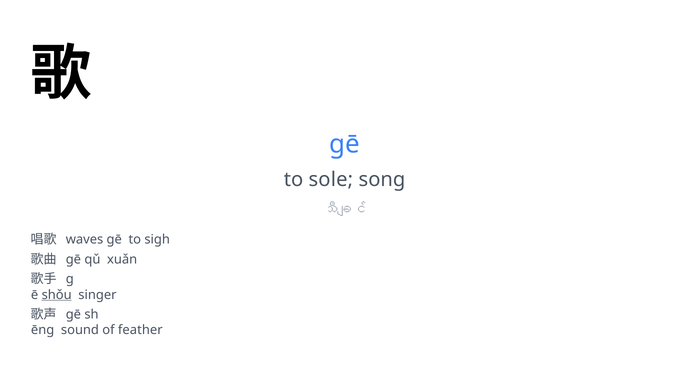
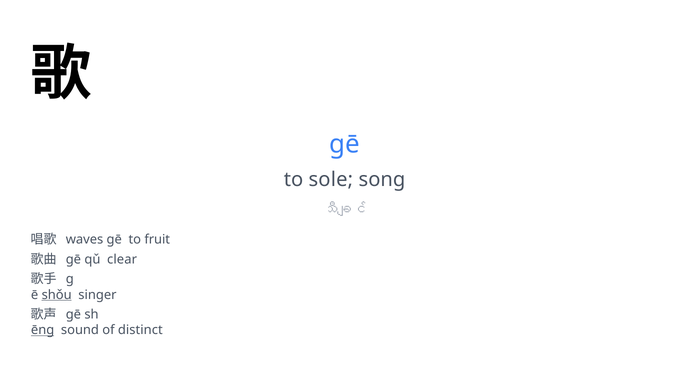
sigh: sigh -> fruit
xuǎn: xuǎn -> clear
ēng underline: none -> present
feather: feather -> distinct
